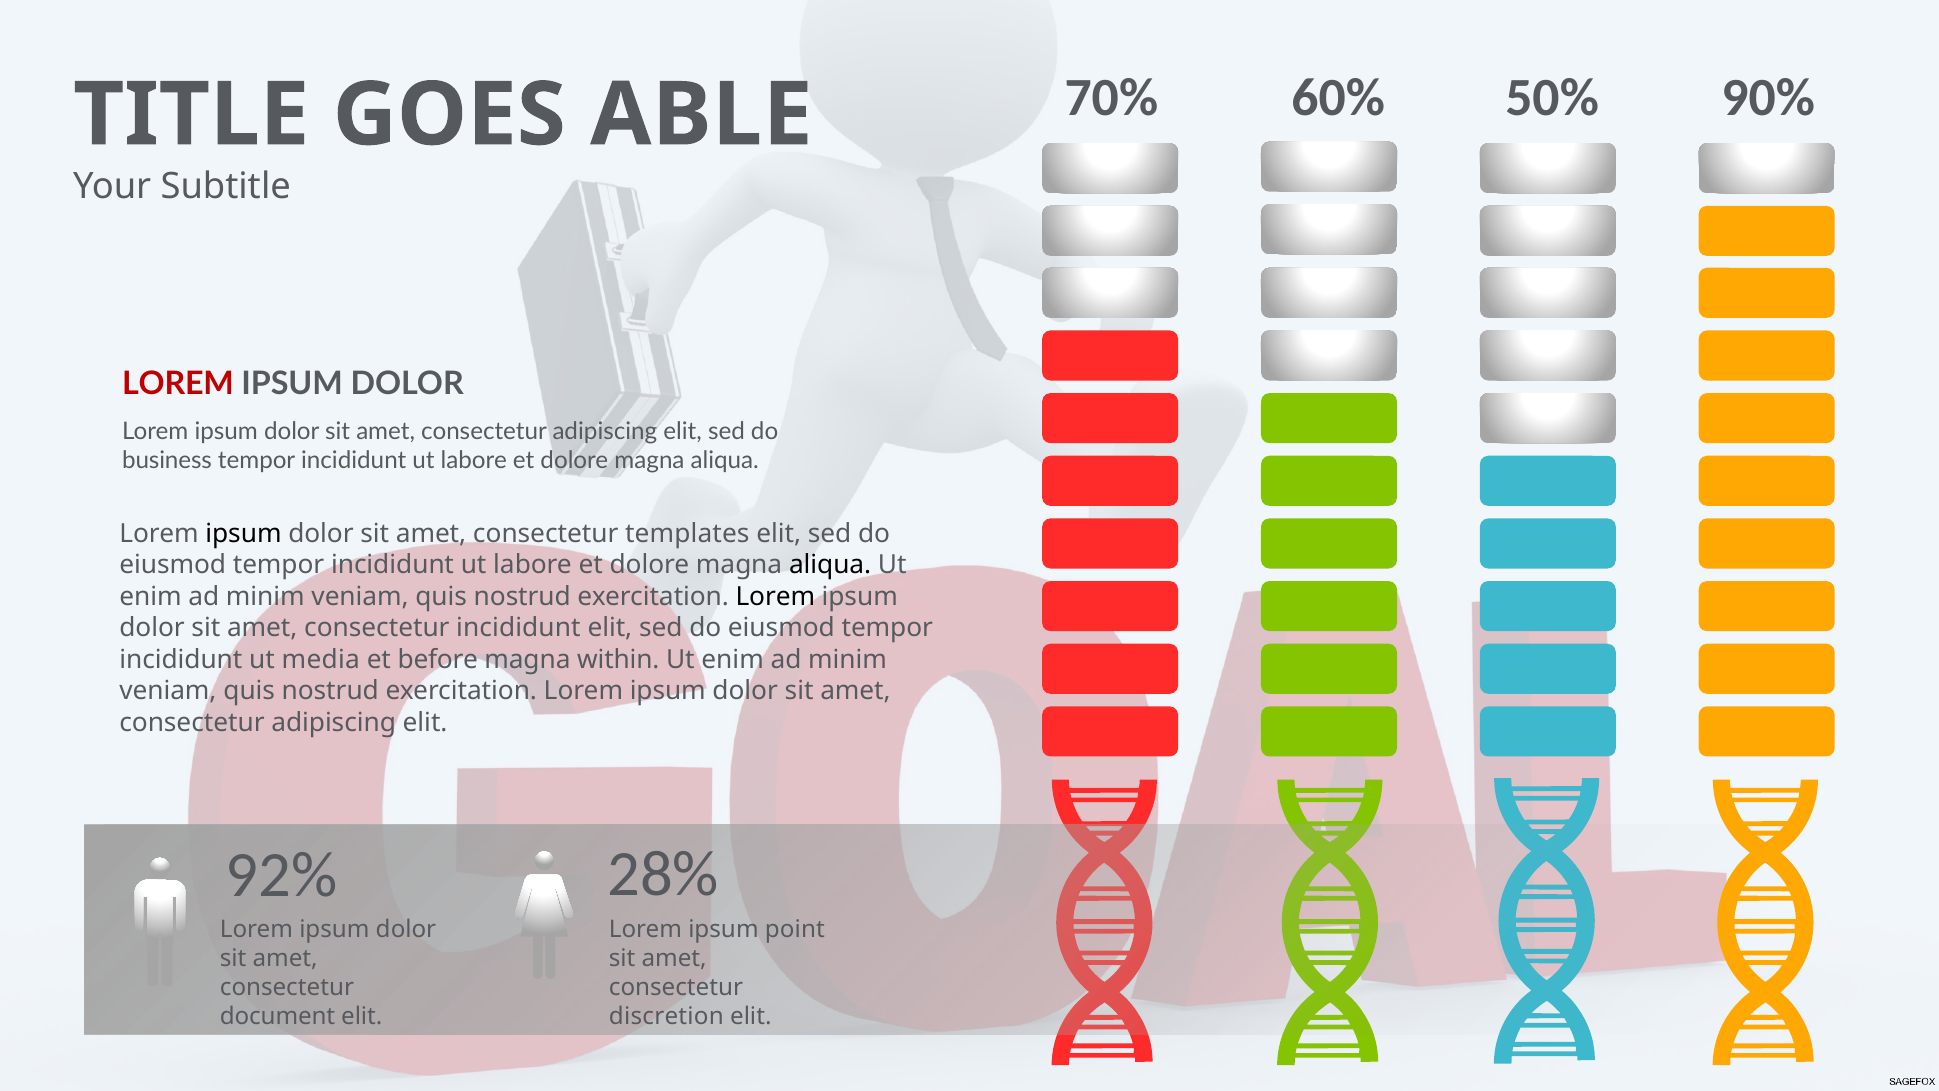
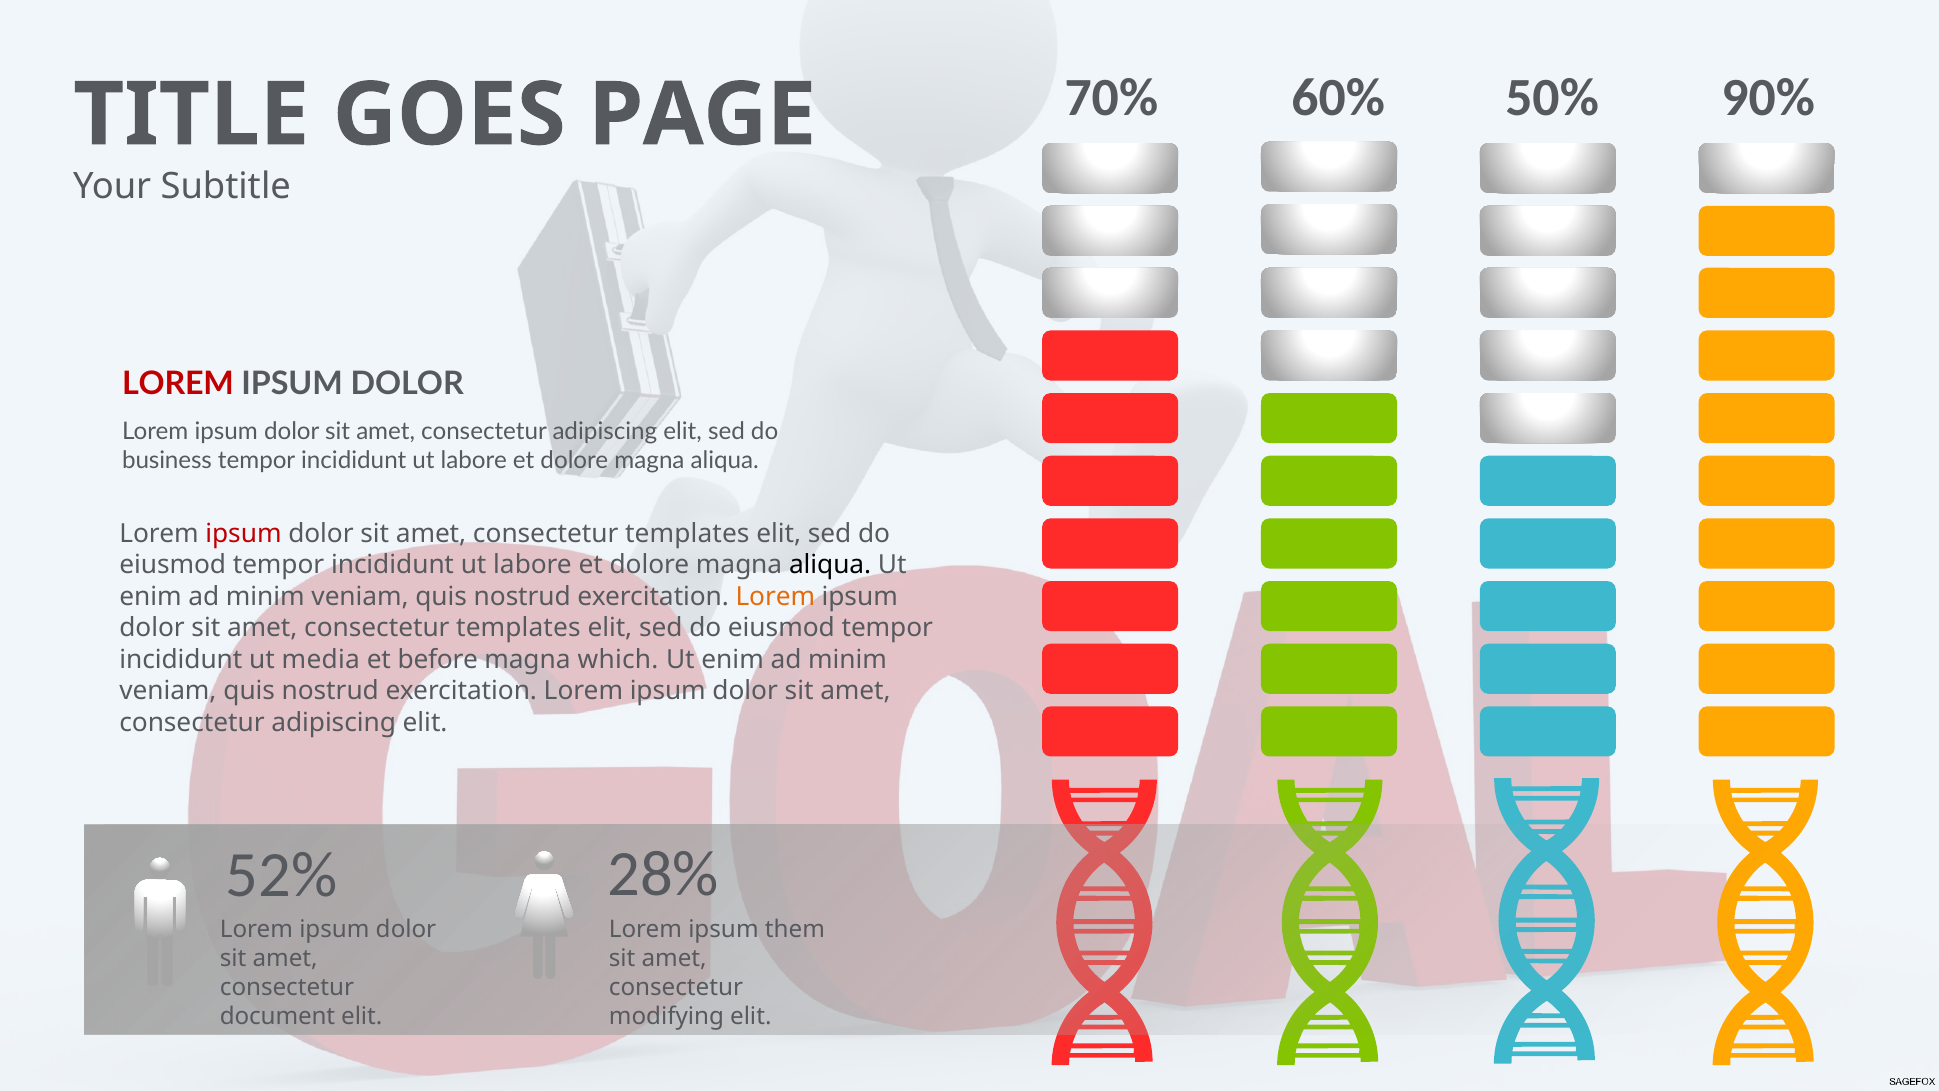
ABLE: ABLE -> PAGE
ipsum at (243, 533) colour: black -> red
Lorem at (775, 596) colour: black -> orange
incididunt at (518, 628): incididunt -> templates
within: within -> which
92%: 92% -> 52%
point: point -> them
discretion: discretion -> modifying
